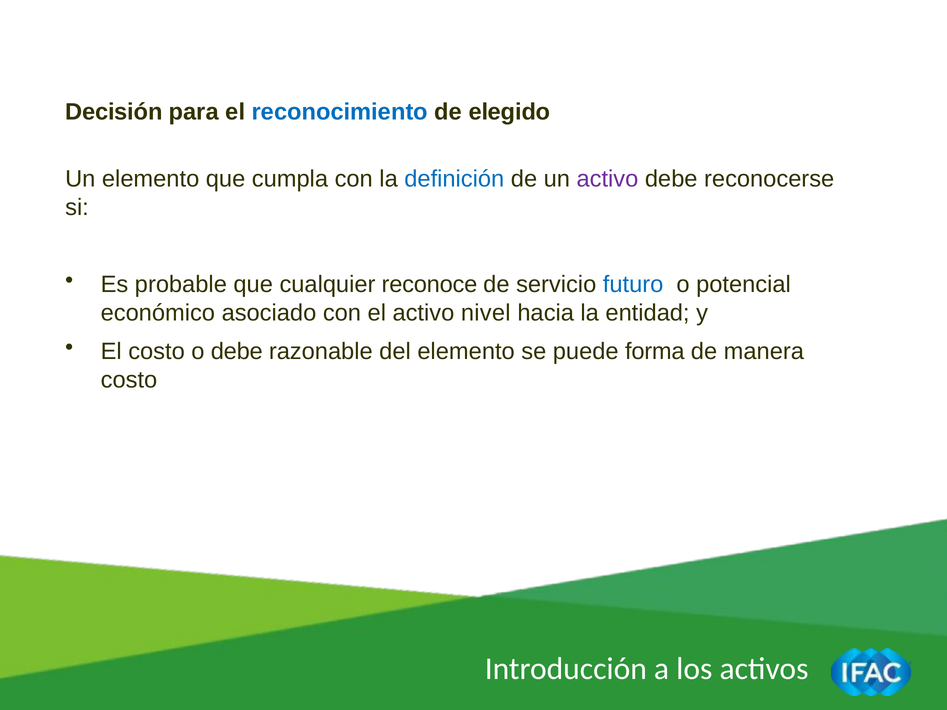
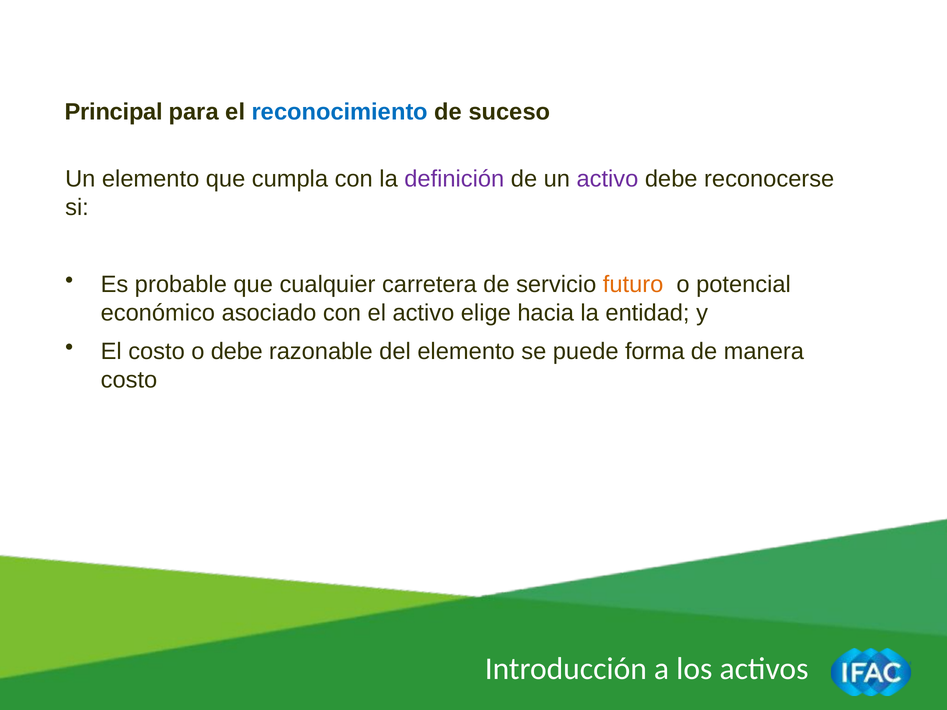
Decisión: Decisión -> Principal
elegido: elegido -> suceso
definición colour: blue -> purple
reconoce: reconoce -> carretera
futuro colour: blue -> orange
nivel: nivel -> elige
